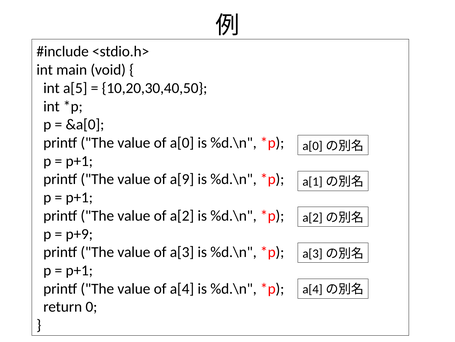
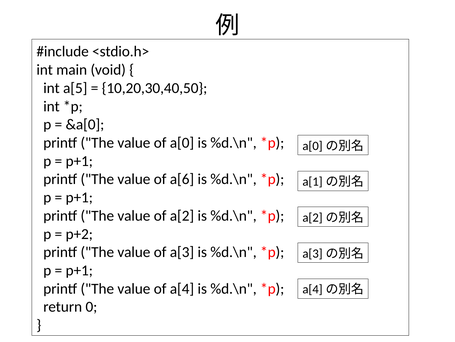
a[9: a[9 -> a[6
p+9: p+9 -> p+2
